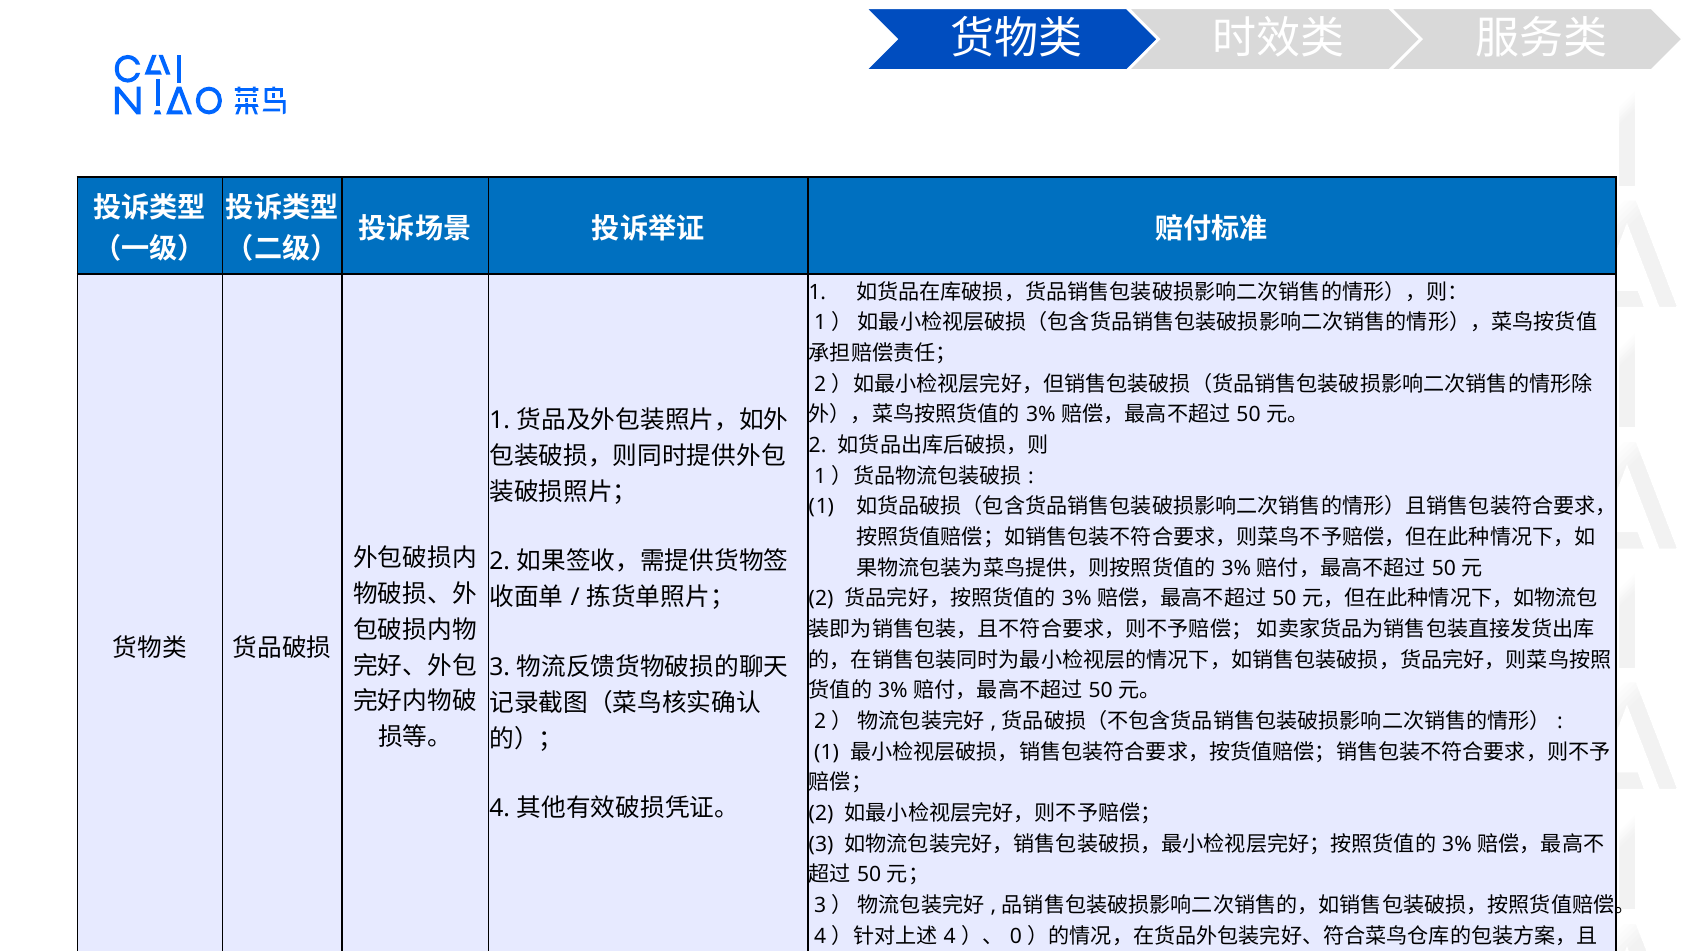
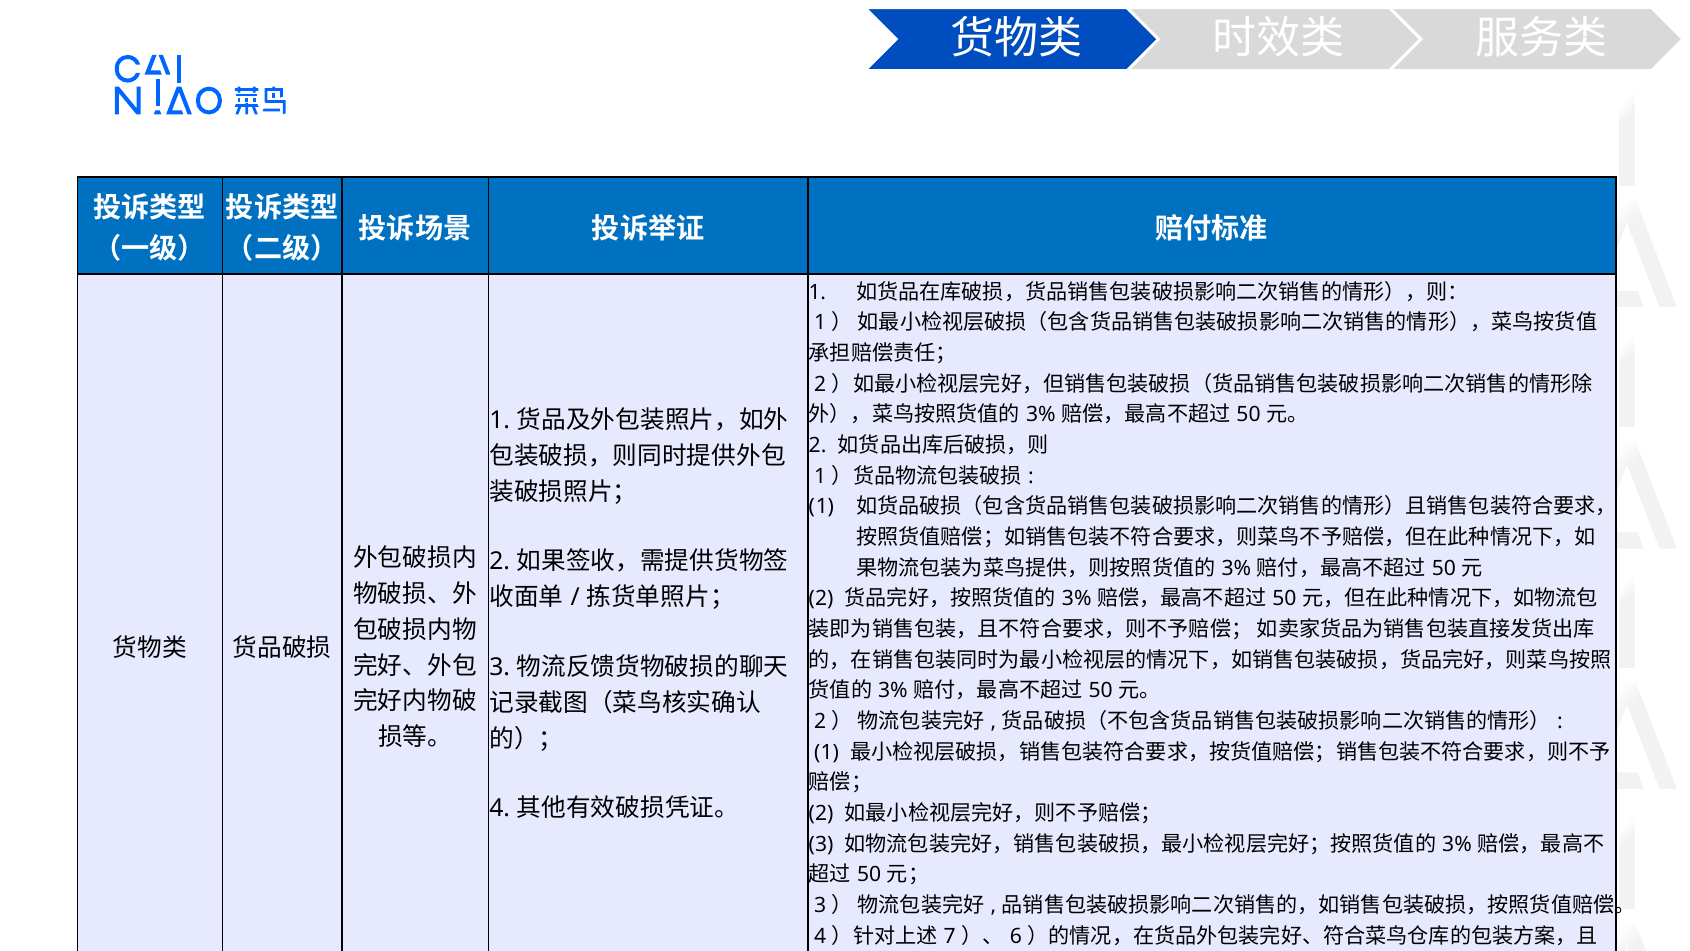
4 at (950, 936): 4 -> 7
0: 0 -> 6
